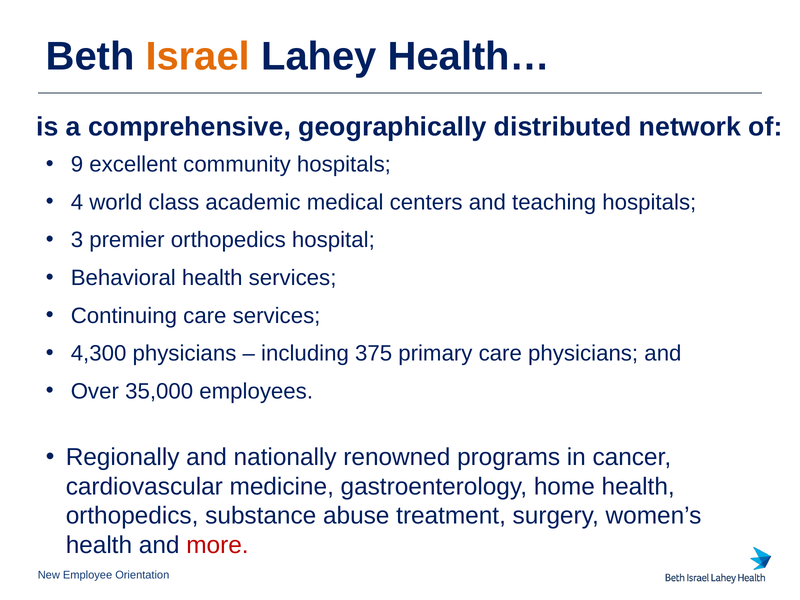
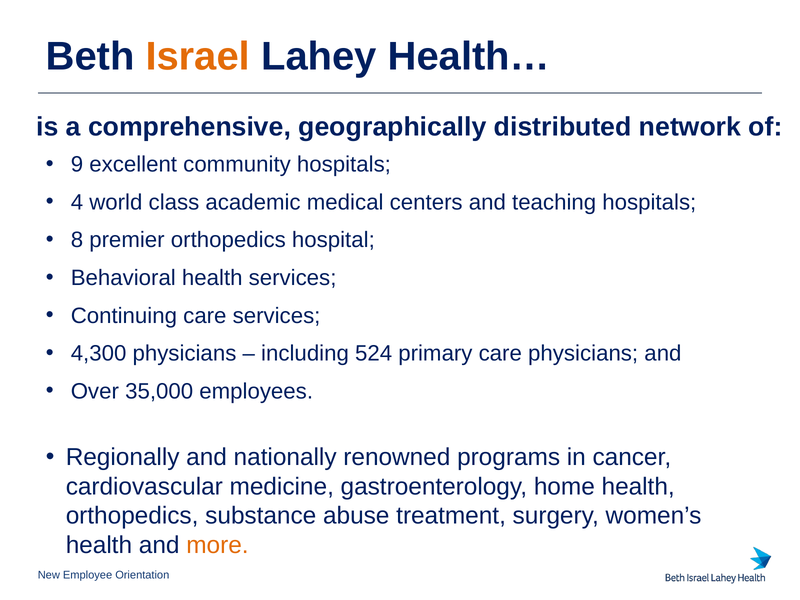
3: 3 -> 8
375: 375 -> 524
more colour: red -> orange
